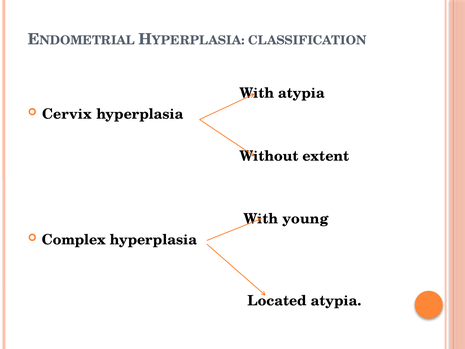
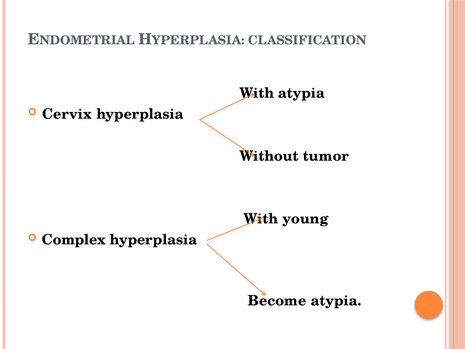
extent: extent -> tumor
Located: Located -> Become
